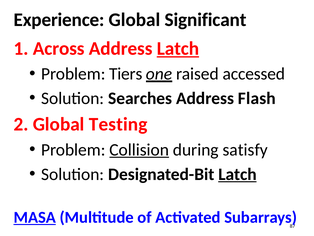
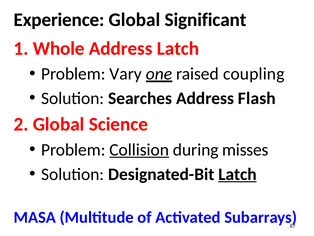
Across: Across -> Whole
Latch at (178, 48) underline: present -> none
Tiers: Tiers -> Vary
accessed: accessed -> coupling
Testing: Testing -> Science
satisfy: satisfy -> misses
MASA underline: present -> none
